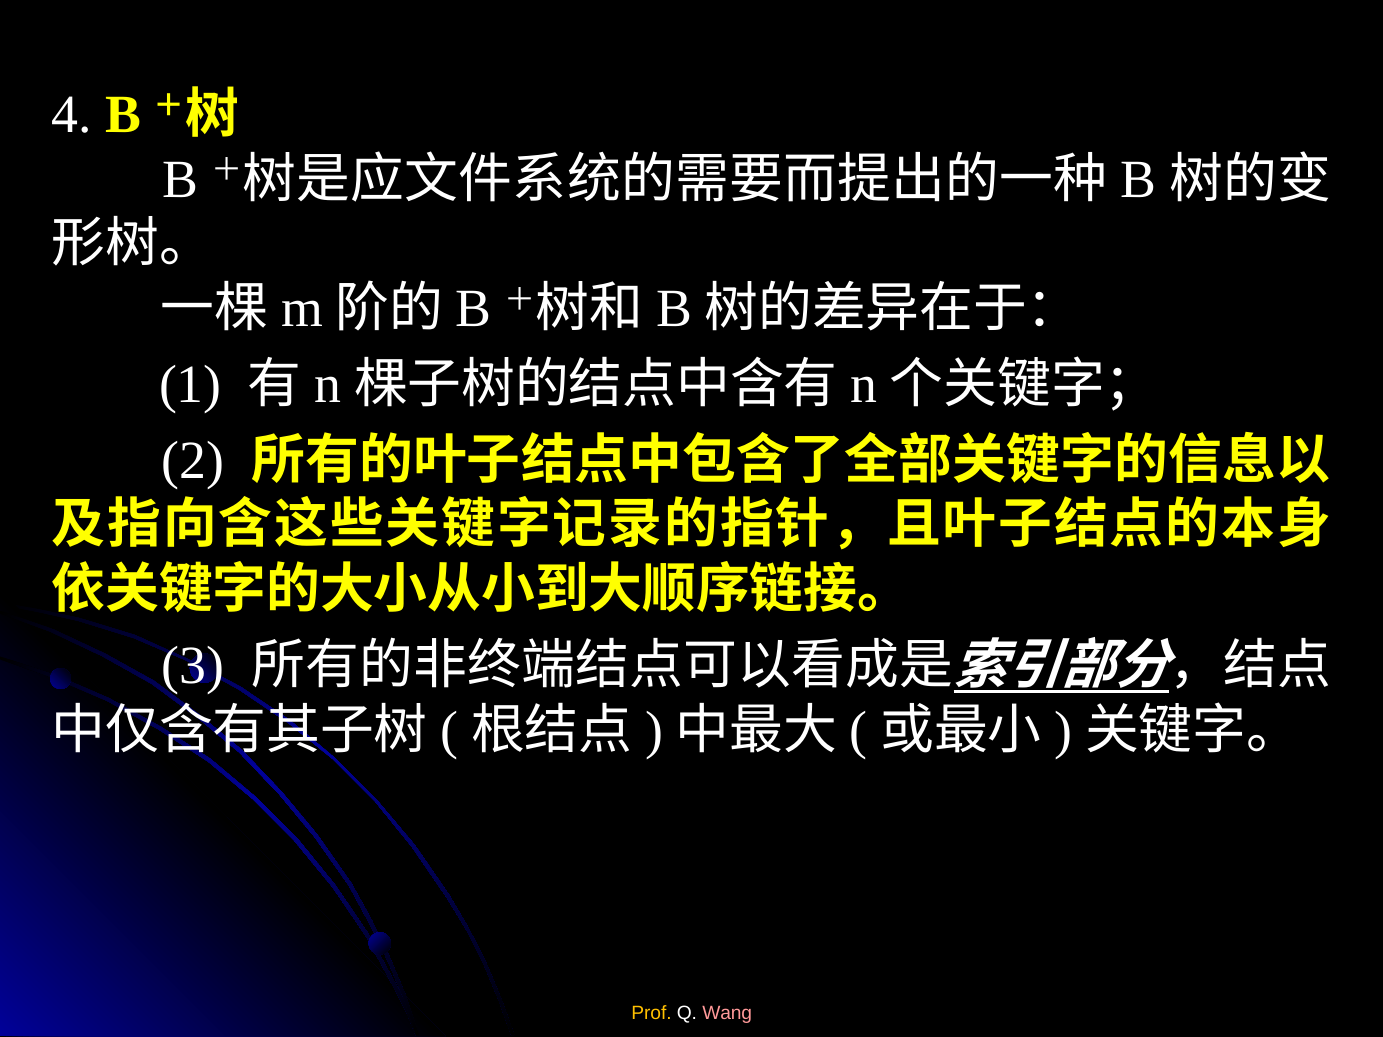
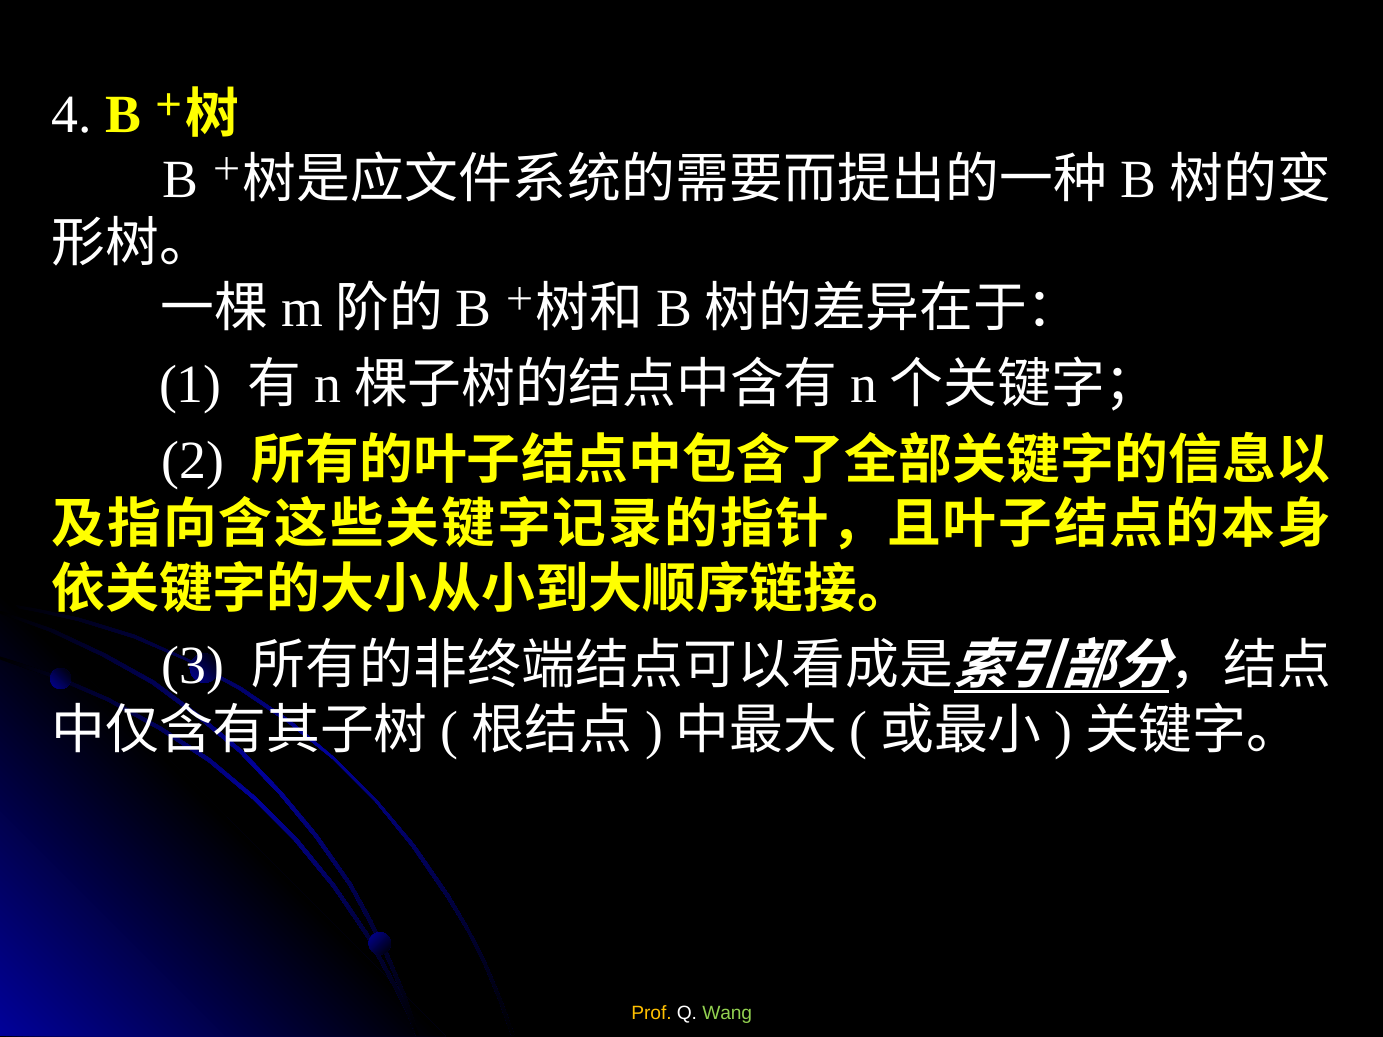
Wang colour: pink -> light green
